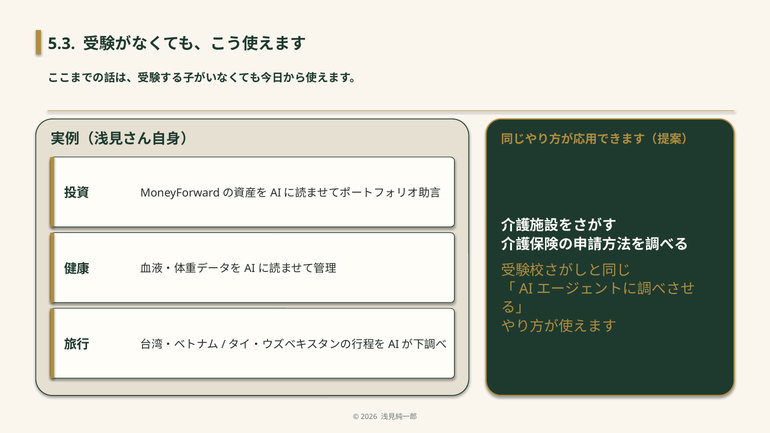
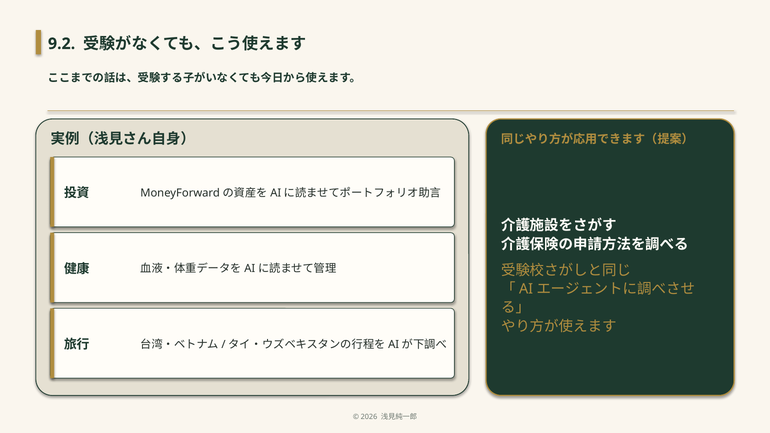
5.3: 5.3 -> 9.2
